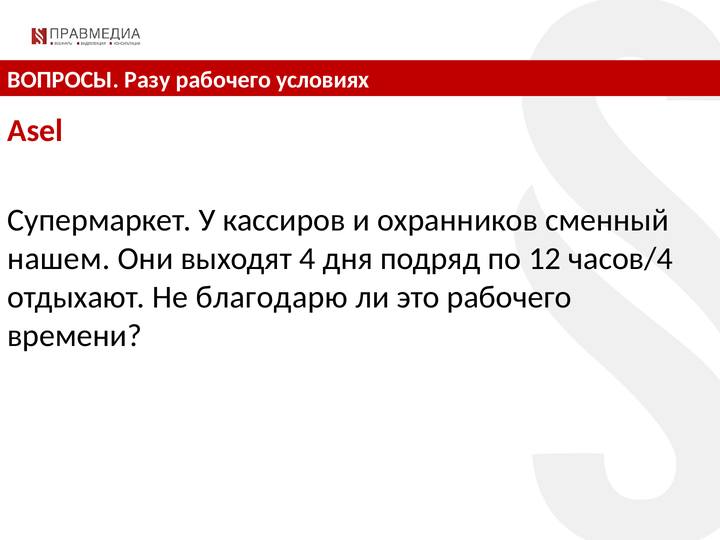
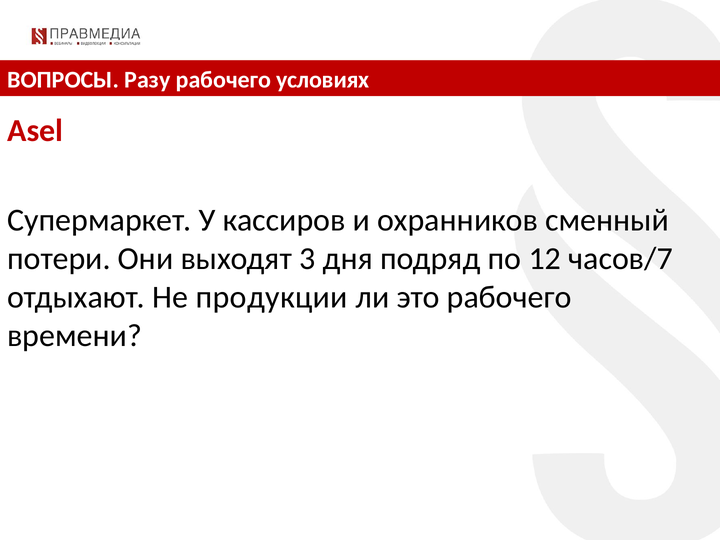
нашем: нашем -> потери
4: 4 -> 3
часов/4: часов/4 -> часов/7
благодарю: благодарю -> продукции
